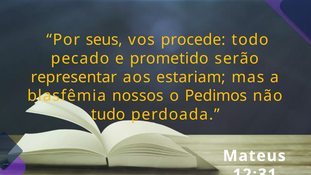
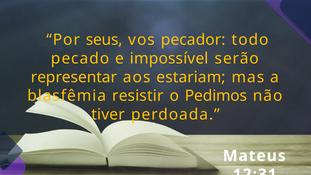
procede: procede -> pecador
prometido: prometido -> impossível
nossos: nossos -> resistir
tudo: tudo -> tiver
